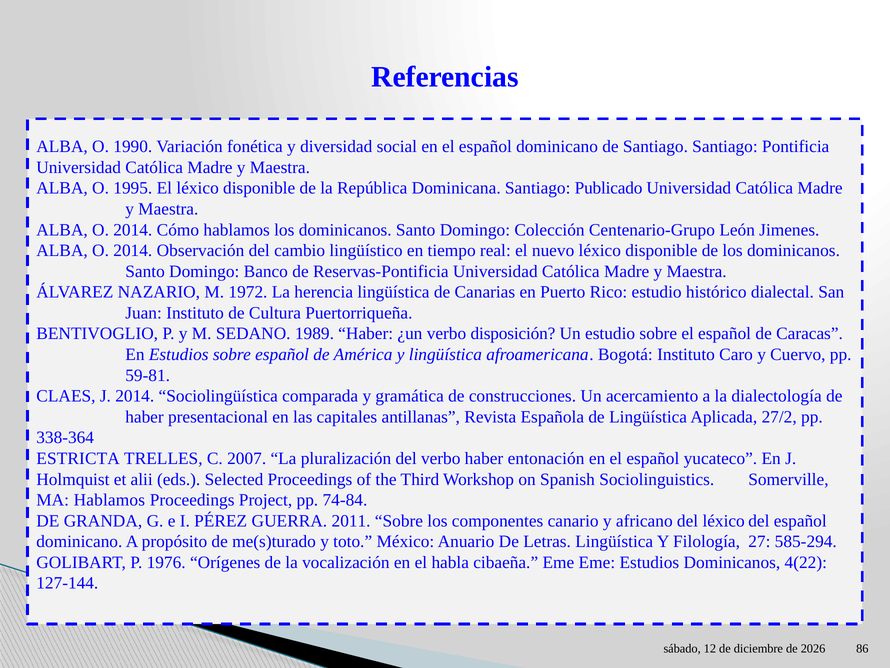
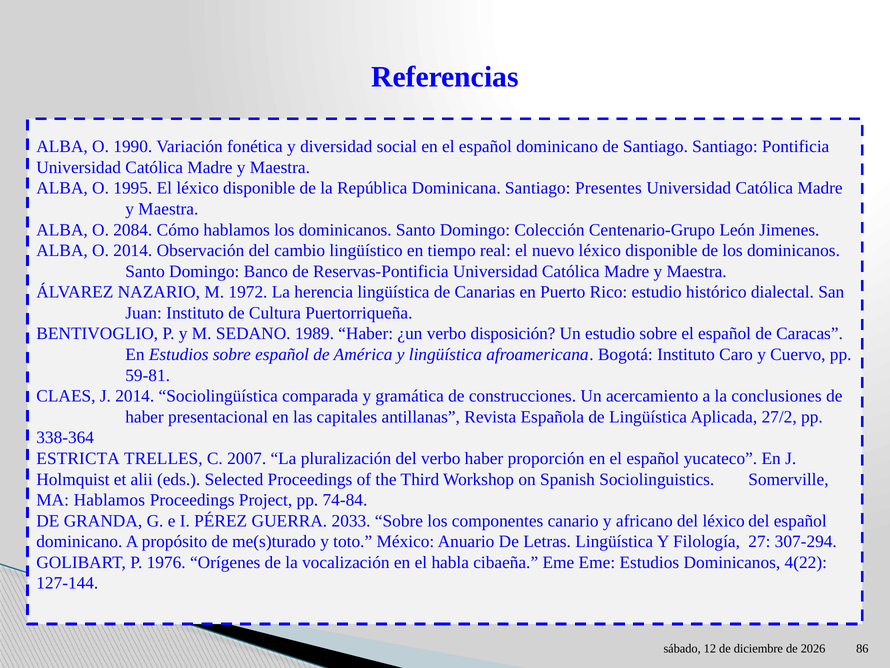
Publicado: Publicado -> Presentes
2014 at (133, 230): 2014 -> 2084
dialectología: dialectología -> conclusiones
entonación: entonación -> proporción
2011: 2011 -> 2033
585-294: 585-294 -> 307-294
